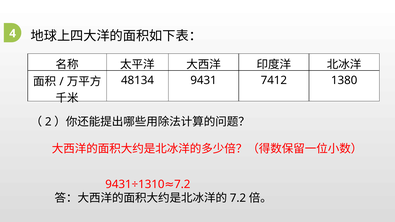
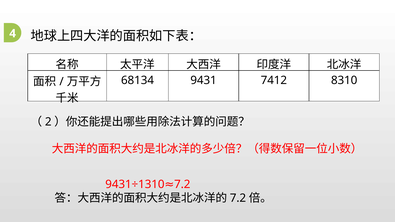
48134: 48134 -> 68134
1380: 1380 -> 8310
